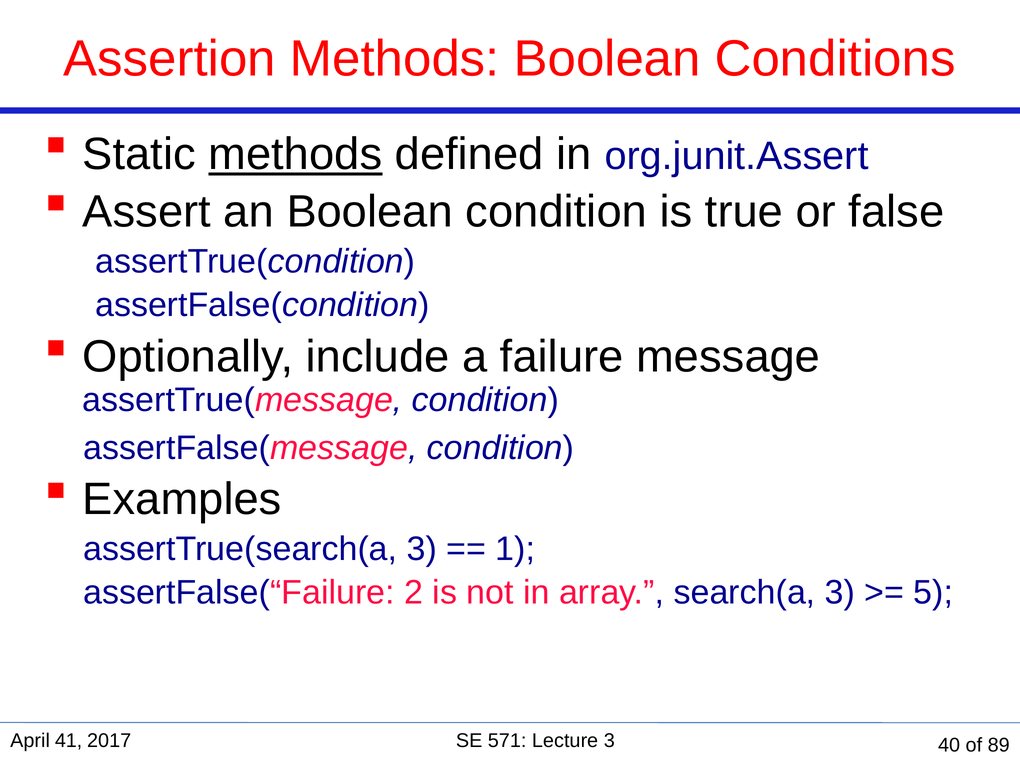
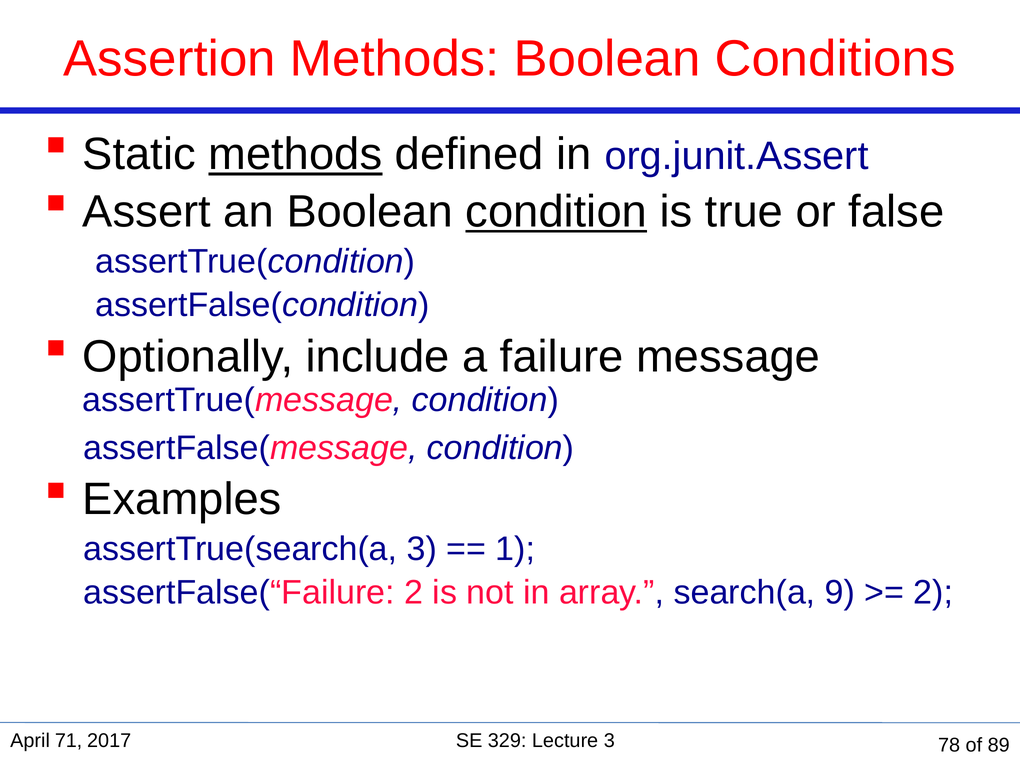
condition at (556, 212) underline: none -> present
search(a 3: 3 -> 9
5 at (933, 592): 5 -> 2
41: 41 -> 71
571: 571 -> 329
40: 40 -> 78
